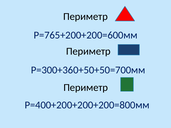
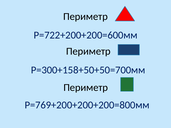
Р=765+200+200=600мм: Р=765+200+200=600мм -> Р=722+200+200=600мм
Р=300+360+50+50=700мм: Р=300+360+50+50=700мм -> Р=300+158+50+50=700мм
Р=400+200+200+200=800мм: Р=400+200+200+200=800мм -> Р=769+200+200+200=800мм
